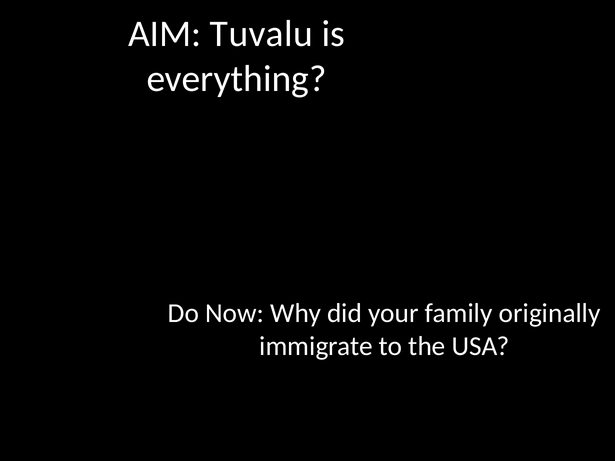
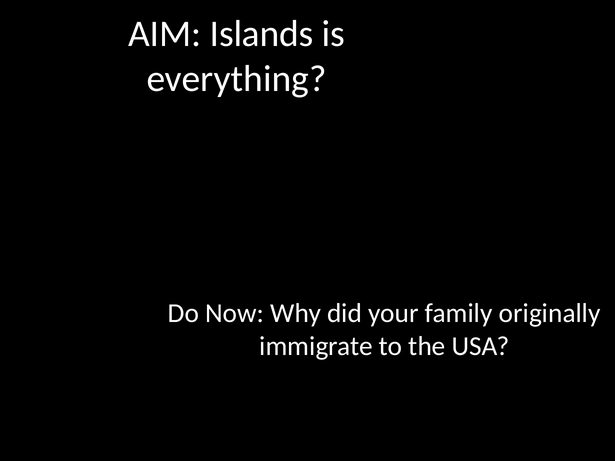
Tuvalu: Tuvalu -> Islands
